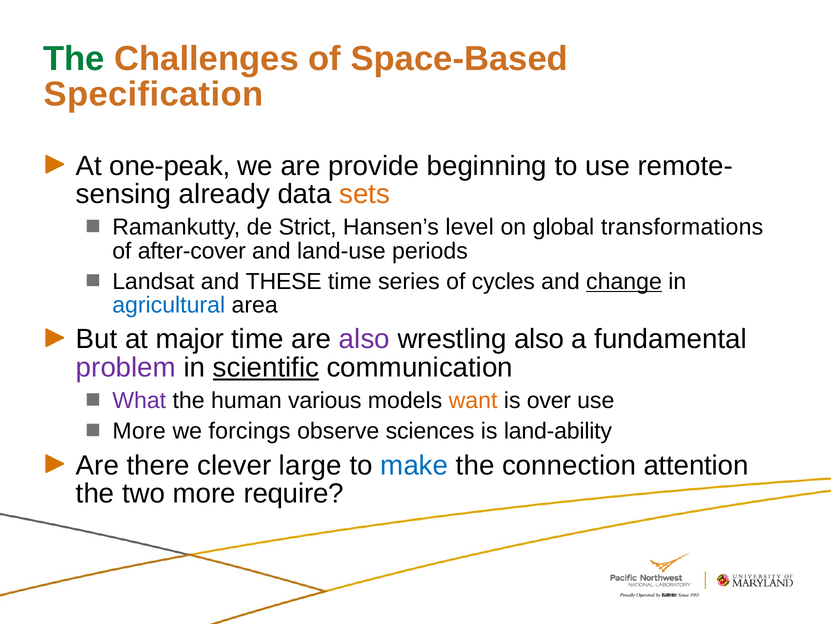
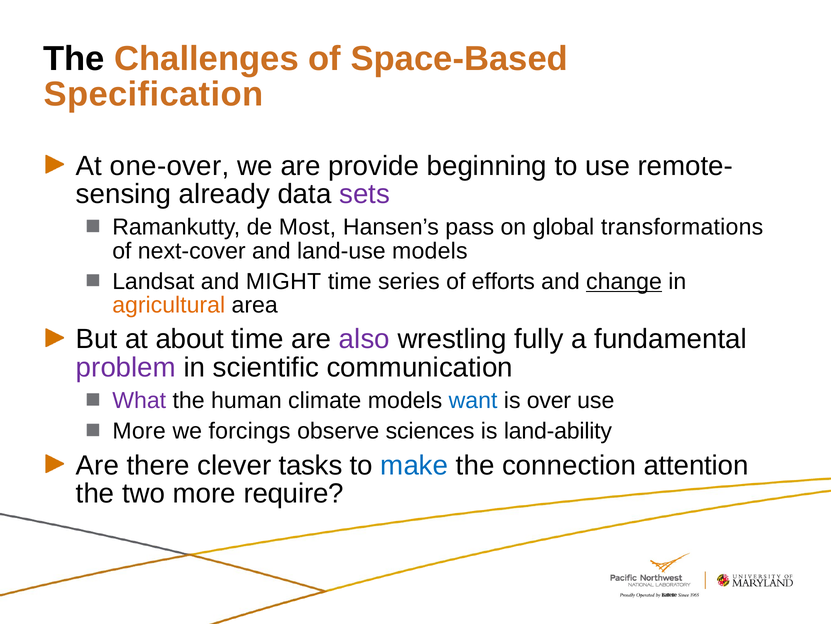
The at (74, 59) colour: green -> black
one-peak: one-peak -> one-over
sets colour: orange -> purple
Strict: Strict -> Most
level: level -> pass
after-cover: after-cover -> next-cover
land-use periods: periods -> models
THESE: THESE -> MIGHT
cycles: cycles -> efforts
agricultural colour: blue -> orange
major: major -> about
wrestling also: also -> fully
scientific underline: present -> none
various: various -> climate
want colour: orange -> blue
large: large -> tasks
